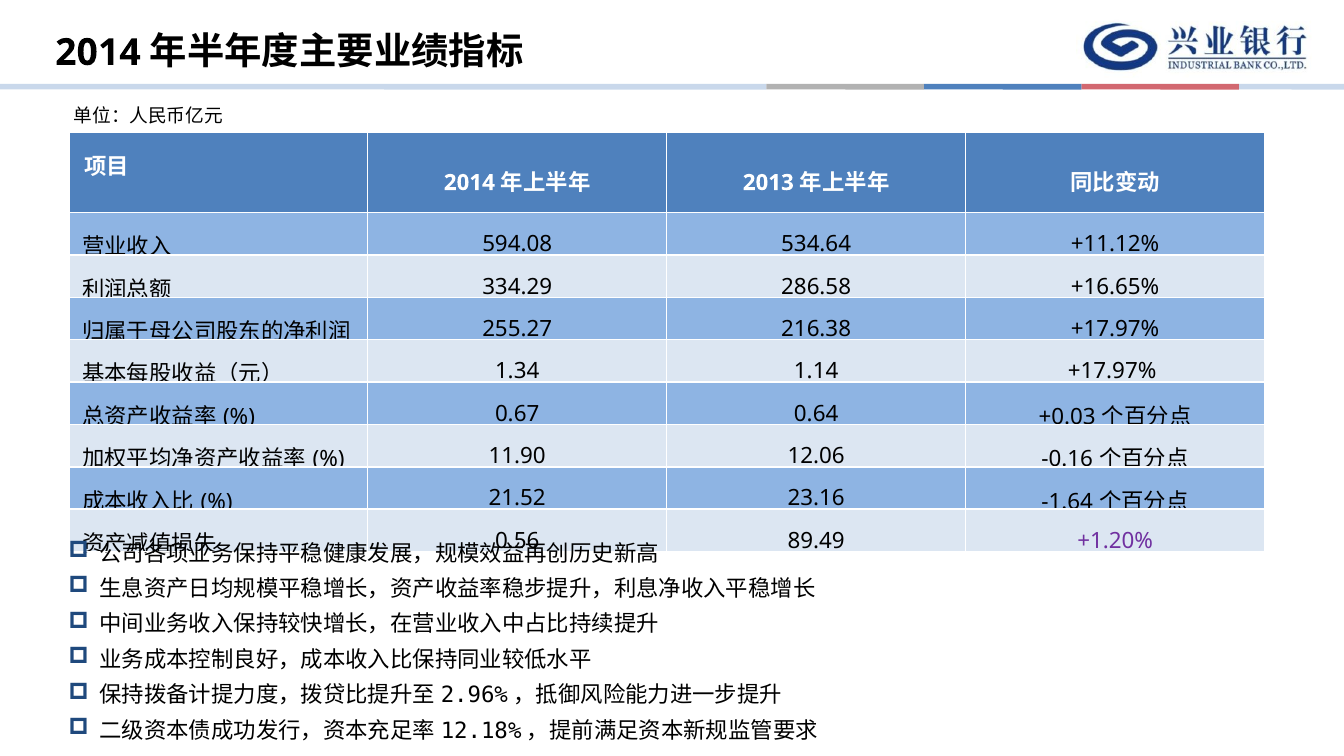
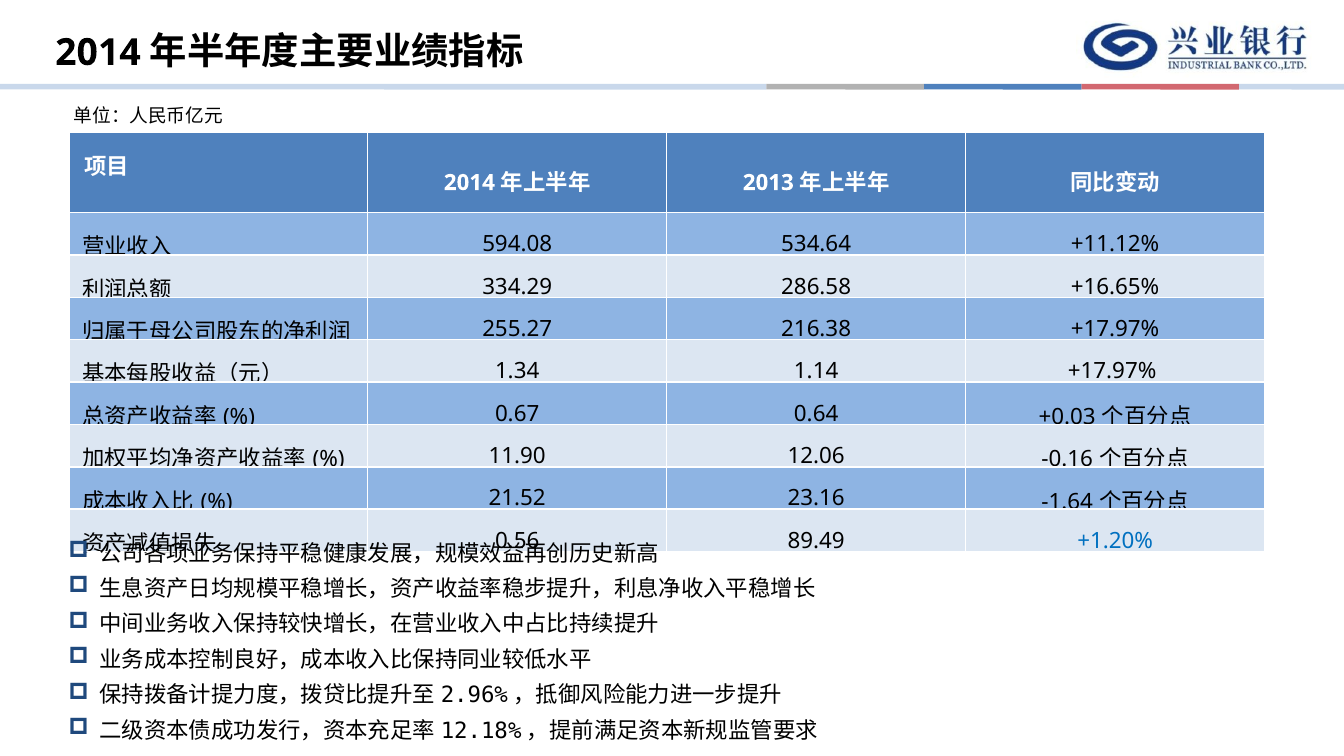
+1.20% colour: purple -> blue
